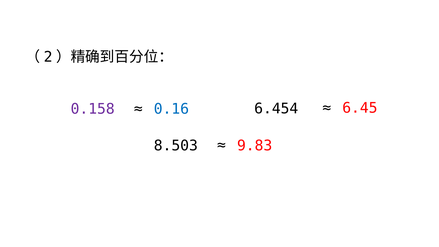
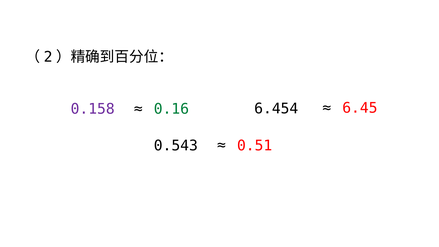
0.16 colour: blue -> green
8.503: 8.503 -> 0.543
9.83: 9.83 -> 0.51
